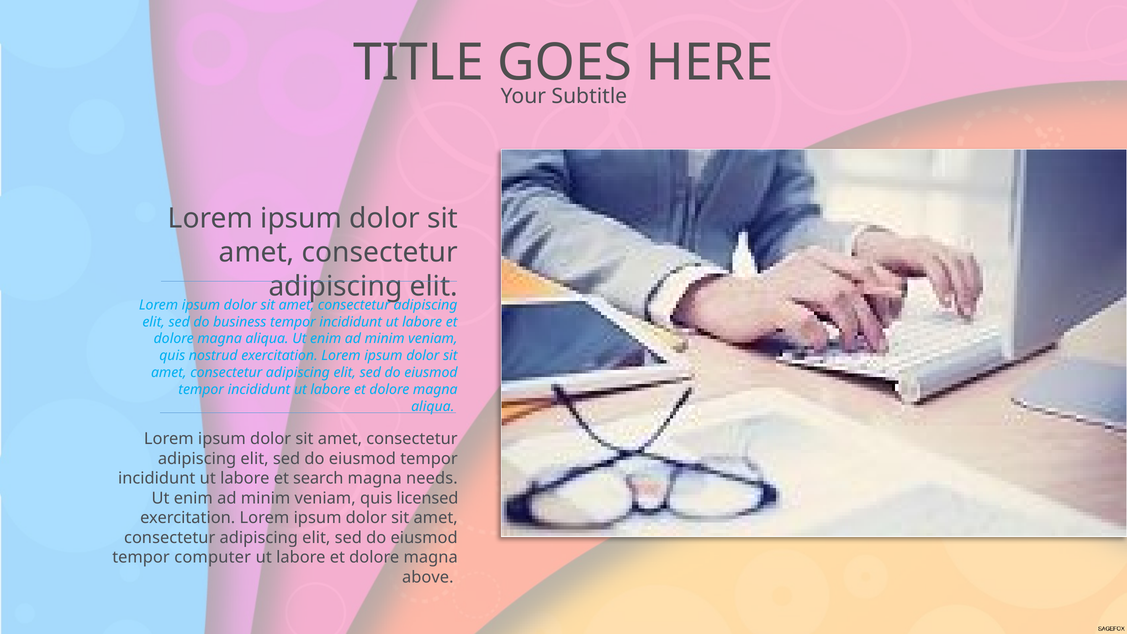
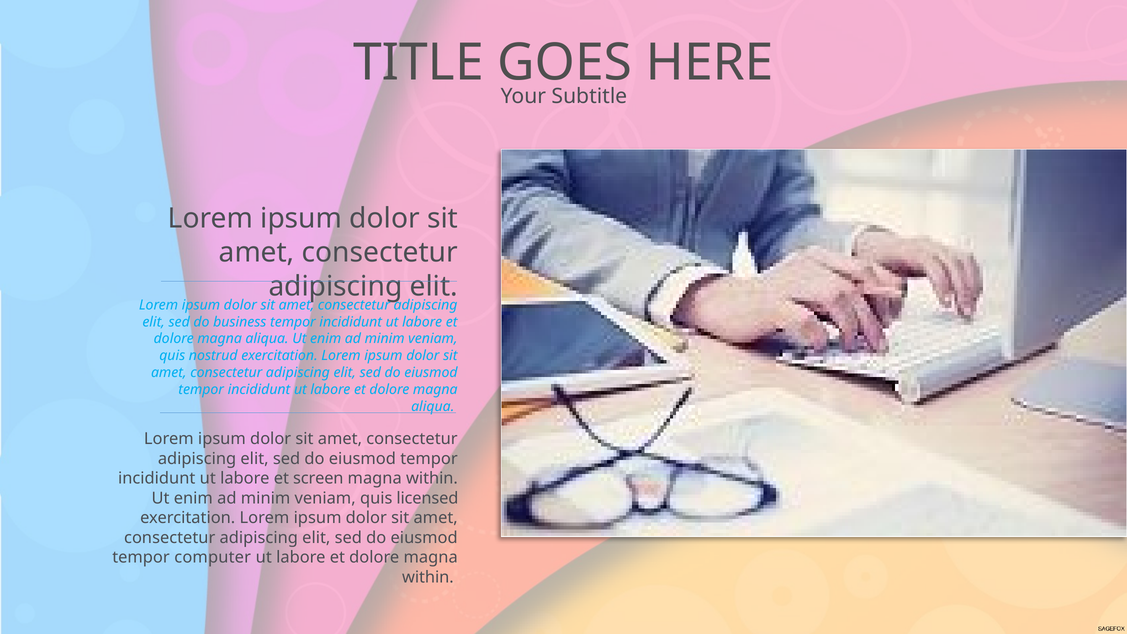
search: search -> screen
needs at (432, 478): needs -> within
above at (428, 577): above -> within
